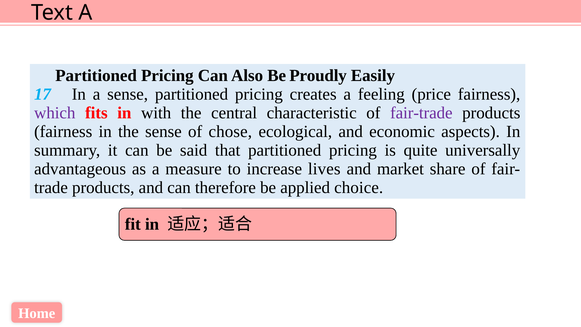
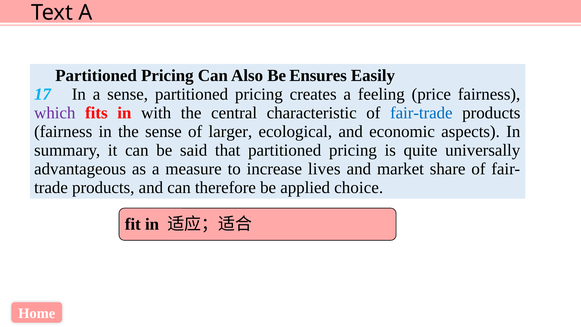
Proudly: Proudly -> Ensures
fair-trade colour: purple -> blue
chose: chose -> larger
